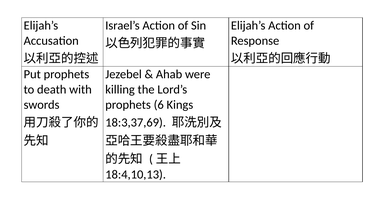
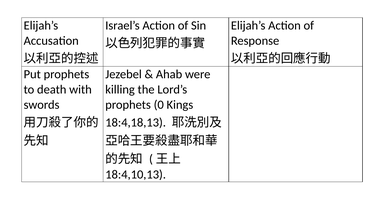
6: 6 -> 0
18:3,37,69: 18:3,37,69 -> 18:4,18,13
